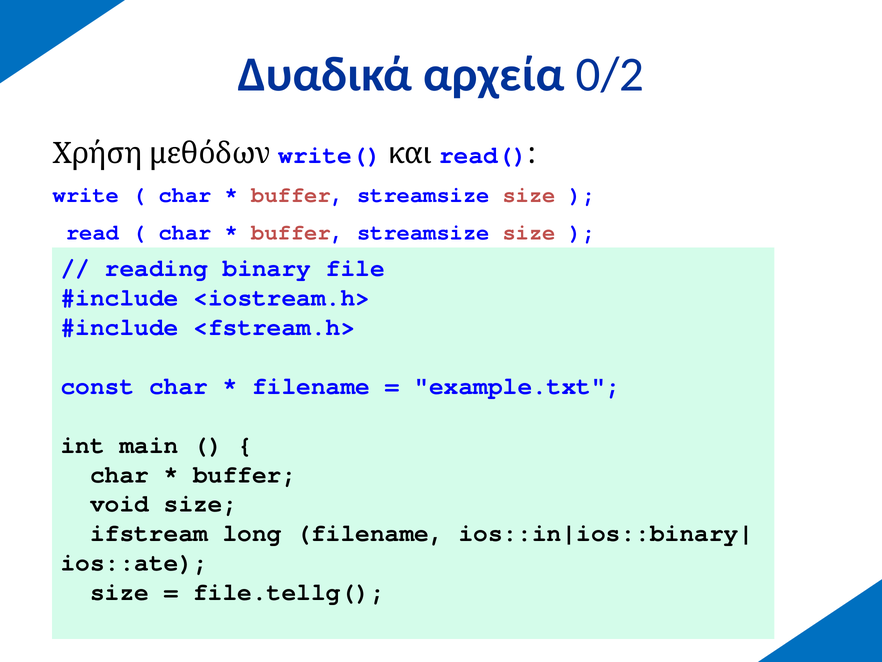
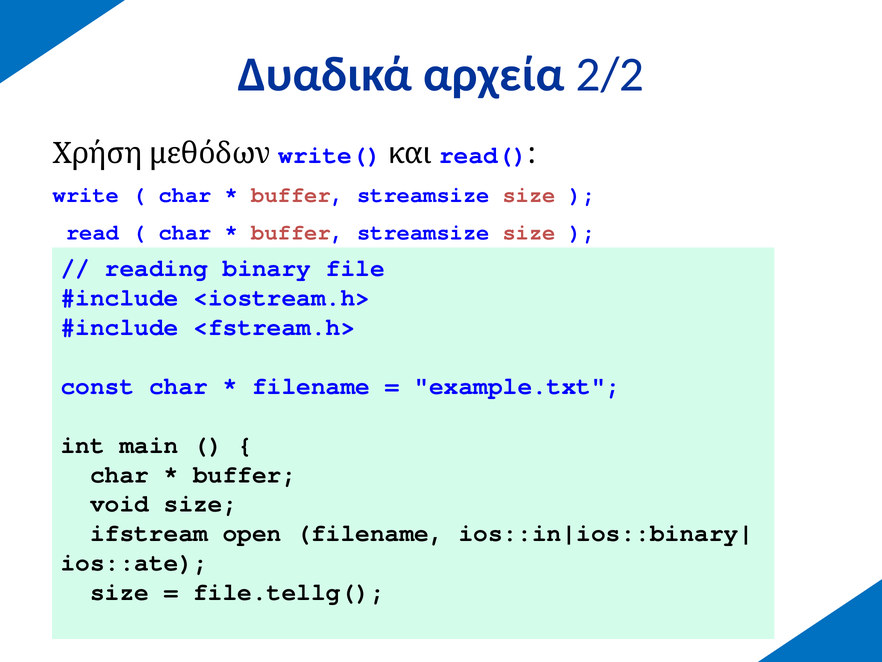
0/2: 0/2 -> 2/2
long: long -> open
